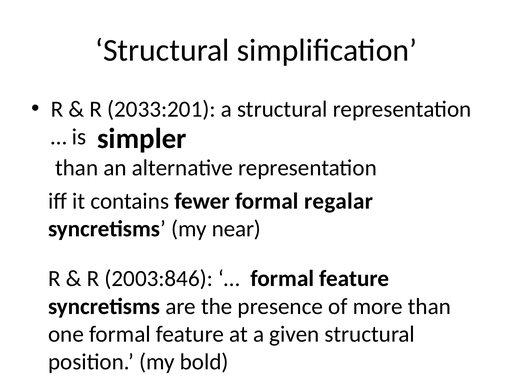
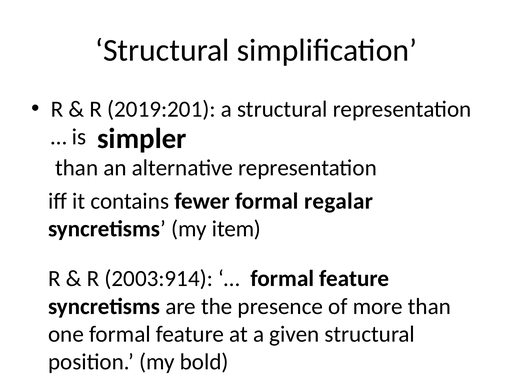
2033:201: 2033:201 -> 2019:201
near: near -> item
2003:846: 2003:846 -> 2003:914
